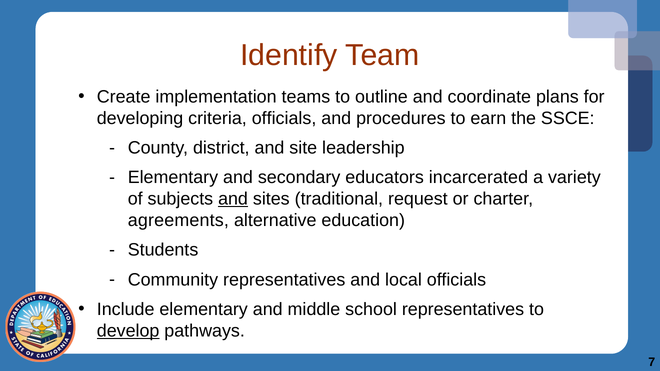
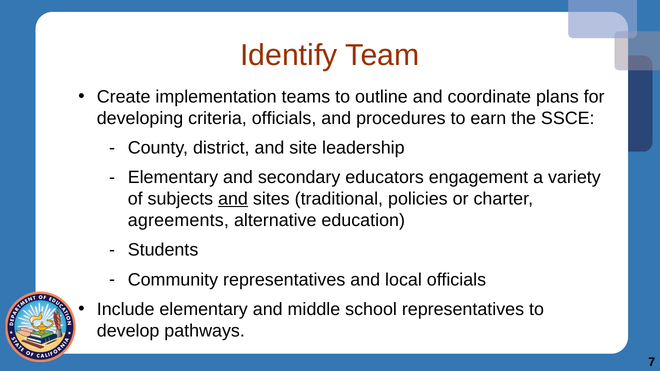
incarcerated: incarcerated -> engagement
request: request -> policies
develop underline: present -> none
